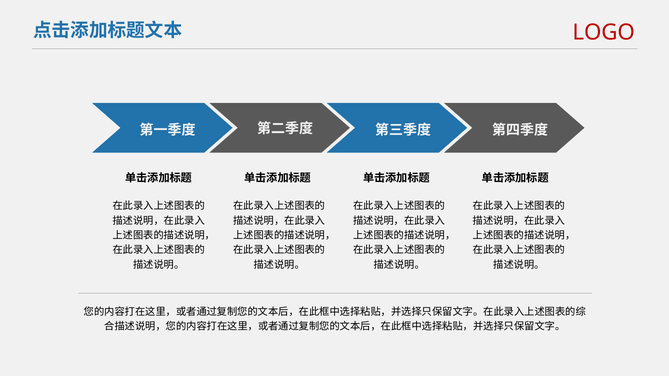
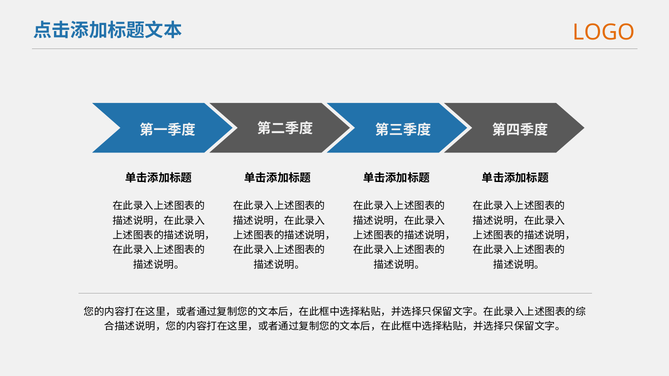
LOGO colour: red -> orange
